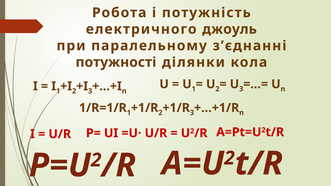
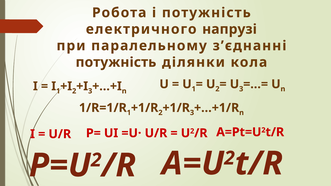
джоуль: джоуль -> напрузі
потужності at (116, 62): потужності -> потужність
